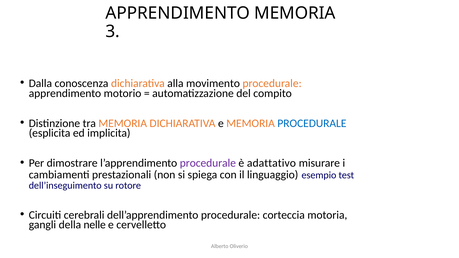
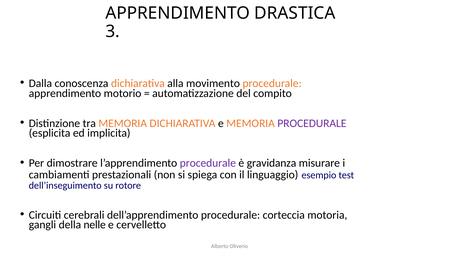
APPRENDIMENTO MEMORIA: MEMORIA -> DRASTICA
PROCEDURALE at (312, 123) colour: blue -> purple
adattativo: adattativo -> gravidanza
